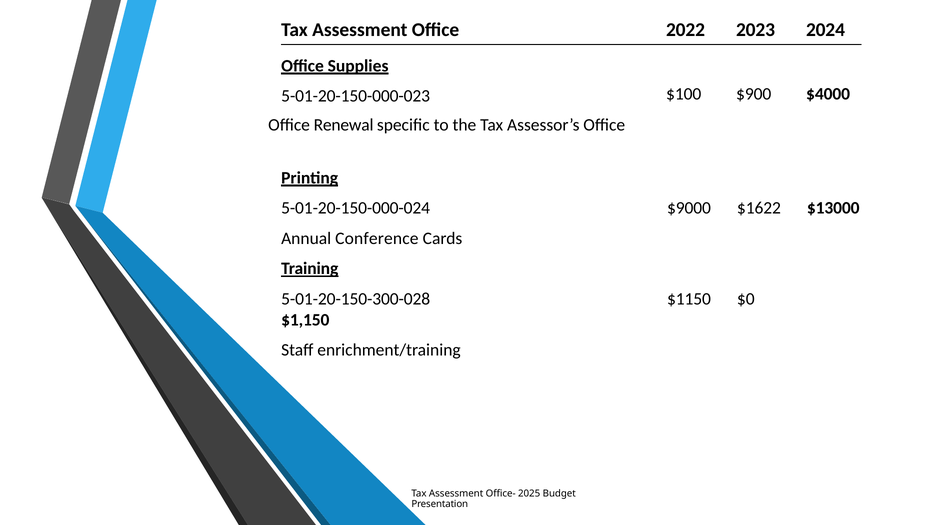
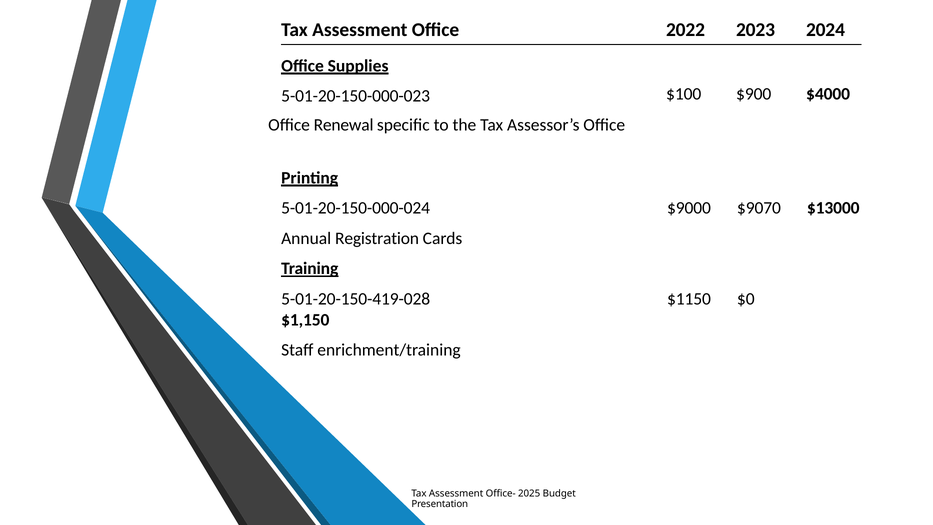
$1622: $1622 -> $9070
Conference: Conference -> Registration
5-01-20-150-300-028: 5-01-20-150-300-028 -> 5-01-20-150-419-028
